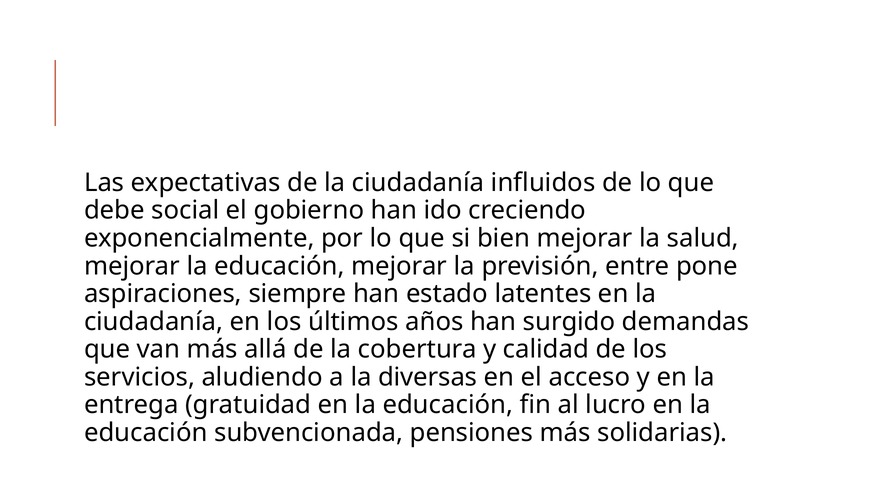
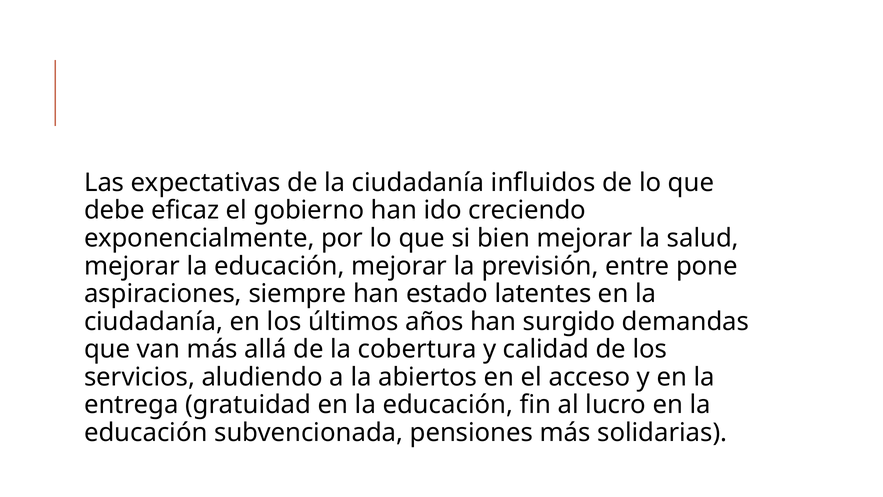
social: social -> eficaz
diversas: diversas -> abiertos
